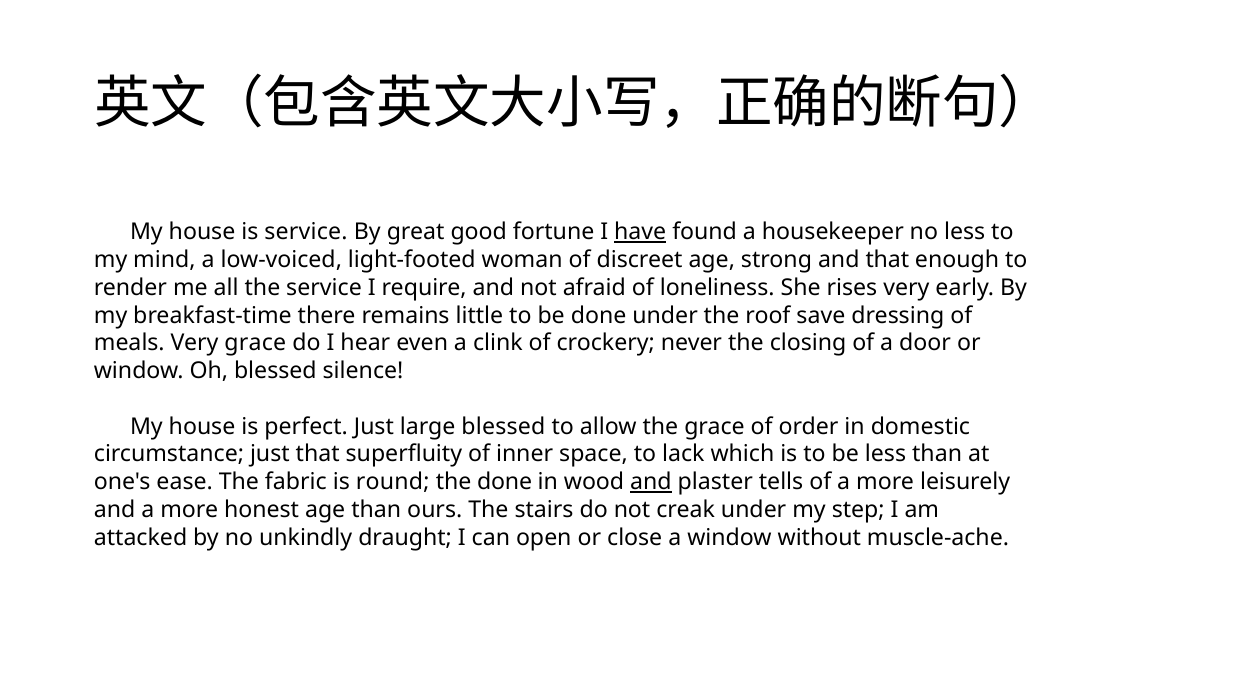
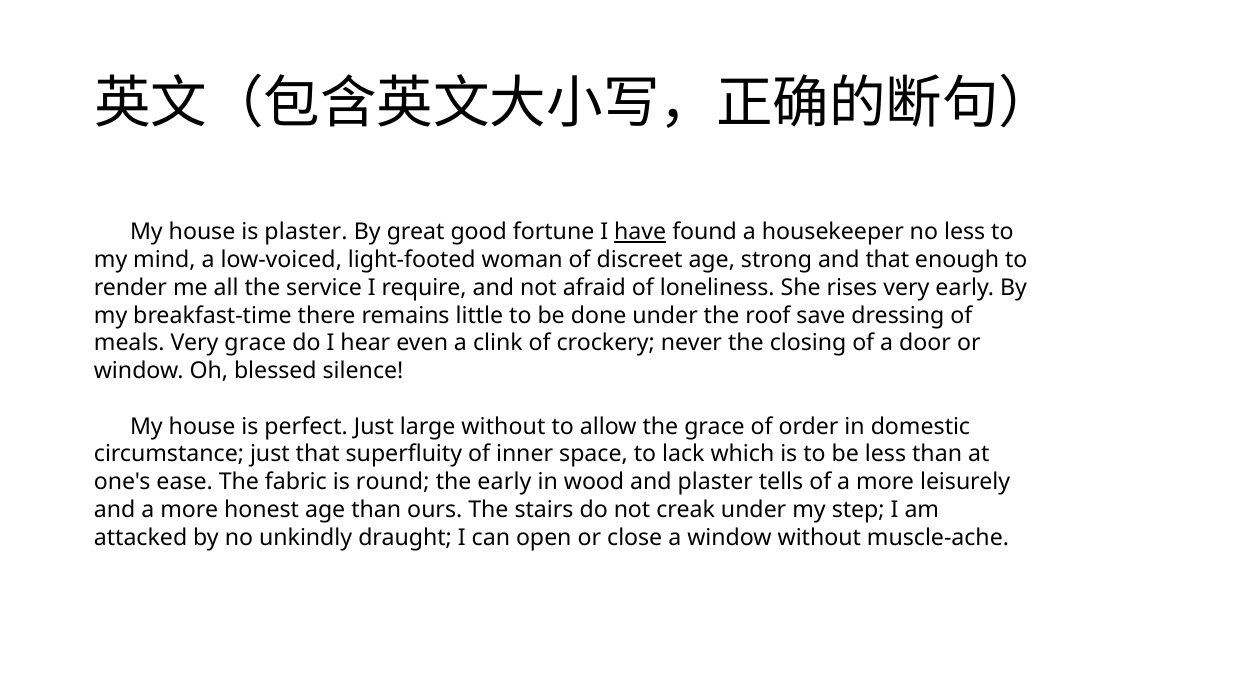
is service: service -> plaster
large blessed: blessed -> without
the done: done -> early
and at (651, 482) underline: present -> none
